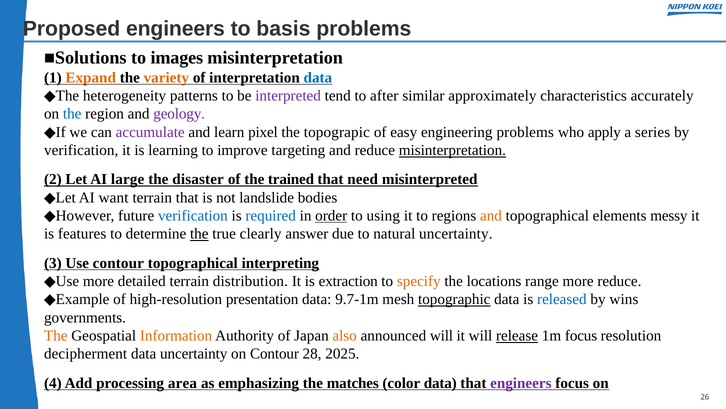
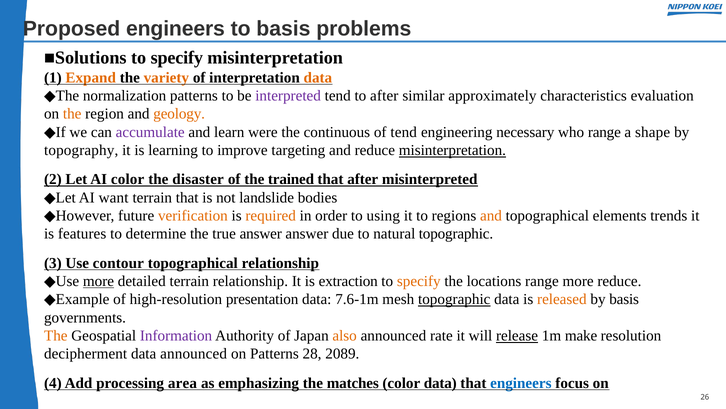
■Solutions to images: images -> specify
data at (318, 77) colour: blue -> orange
heterogeneity: heterogeneity -> normalization
accurately: accurately -> evaluation
the at (72, 114) colour: blue -> orange
geology colour: purple -> orange
pixel: pixel -> were
topograpic: topograpic -> continuous
of easy: easy -> tend
engineering problems: problems -> necessary
who apply: apply -> range
series: series -> shape
verification at (81, 150): verification -> topography
AI large: large -> color
that need: need -> after
verification at (193, 215) colour: blue -> orange
required colour: blue -> orange
order underline: present -> none
messy: messy -> trends
the at (199, 234) underline: present -> none
true clearly: clearly -> answer
natural uncertainty: uncertainty -> topographic
topographical interpreting: interpreting -> relationship
more at (99, 281) underline: none -> present
terrain distribution: distribution -> relationship
9.7-1m: 9.7-1m -> 7.6-1m
released colour: blue -> orange
by wins: wins -> basis
Information colour: orange -> purple
announced will: will -> rate
1m focus: focus -> make
data uncertainty: uncertainty -> announced
on Contour: Contour -> Patterns
2025: 2025 -> 2089
engineers at (521, 382) colour: purple -> blue
